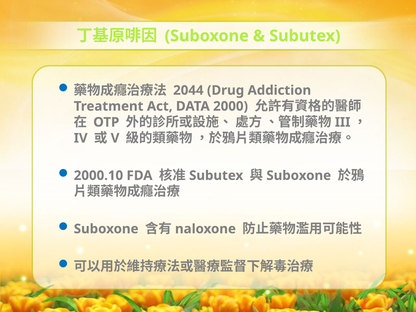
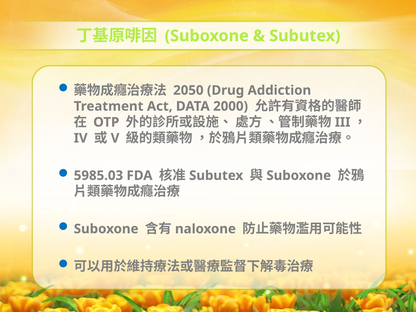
2044: 2044 -> 2050
2000.10: 2000.10 -> 5985.03
